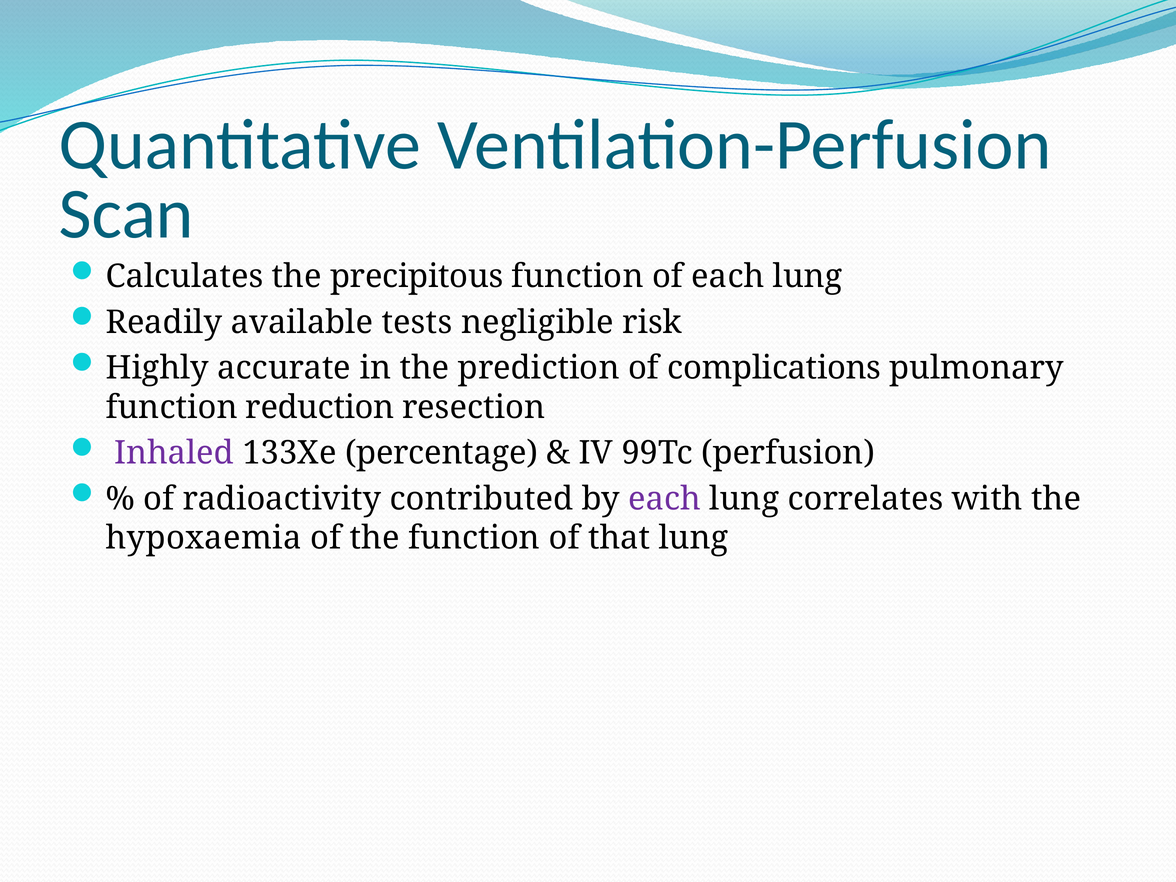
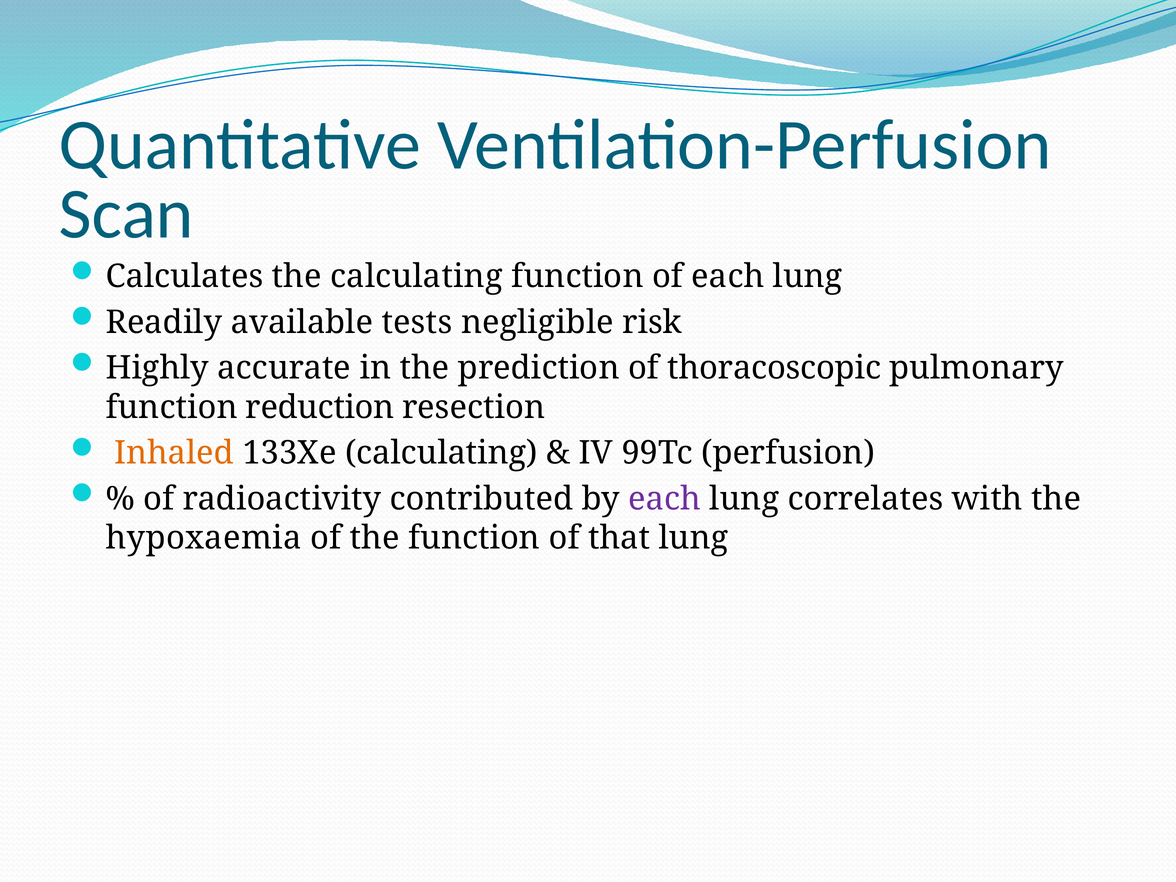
the precipitous: precipitous -> calculating
complications: complications -> thoracoscopic
Inhaled colour: purple -> orange
133Xe percentage: percentage -> calculating
